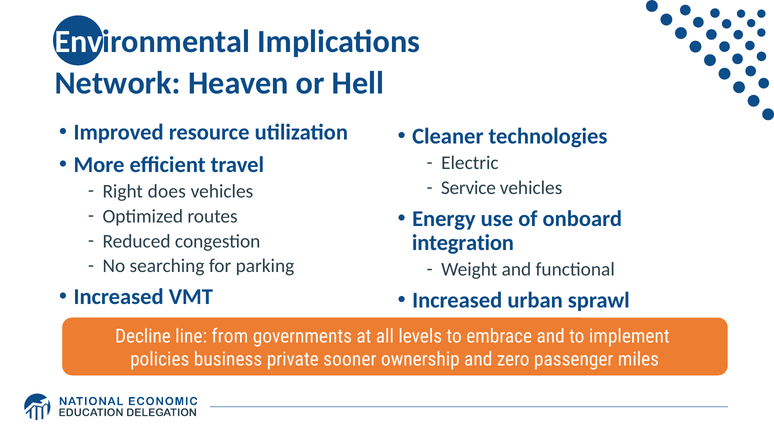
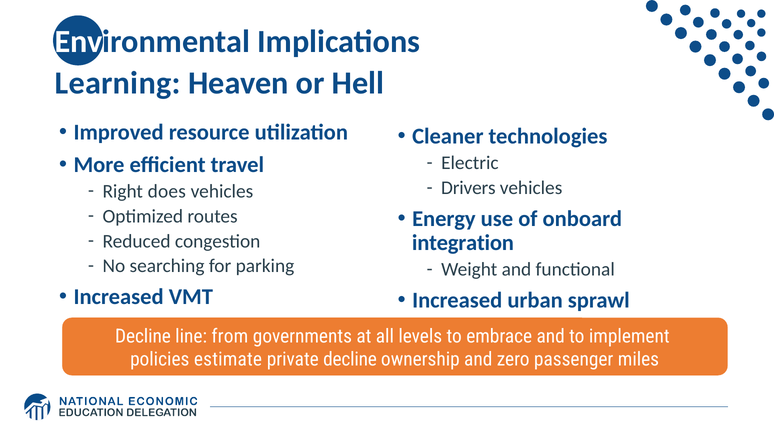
Network: Network -> Learning
Service: Service -> Drivers
business: business -> estimate
private sooner: sooner -> decline
